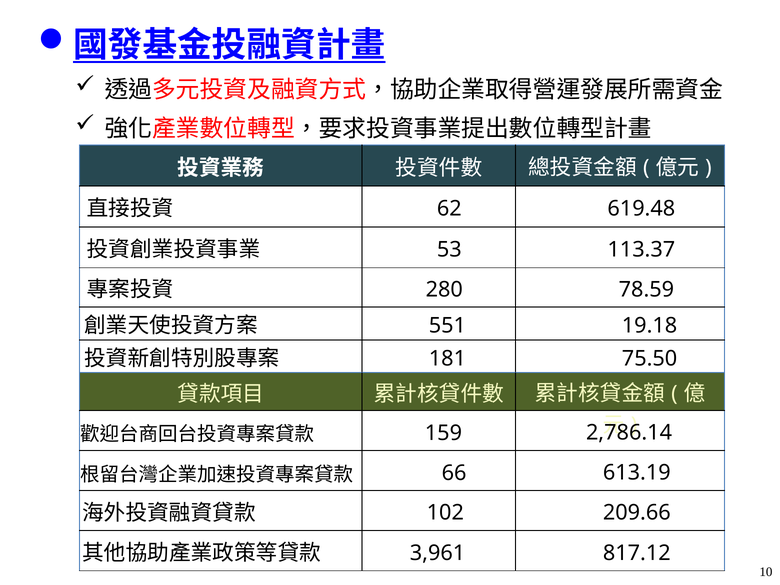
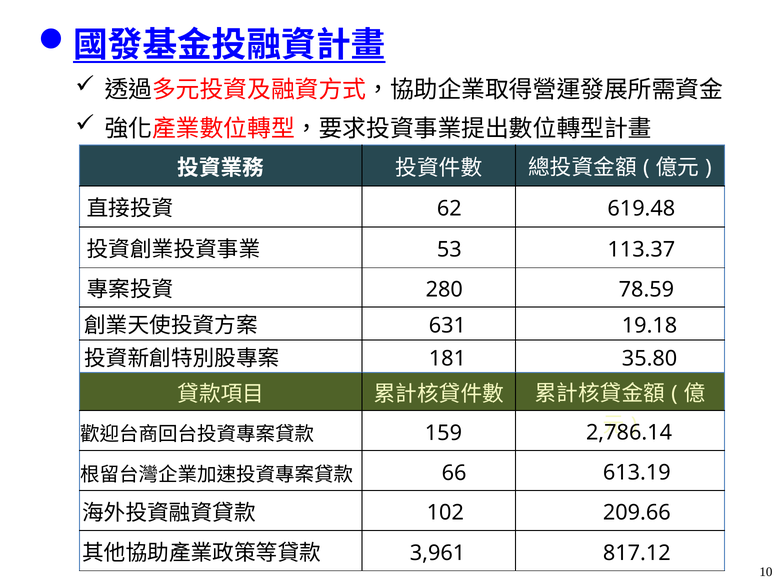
551: 551 -> 631
75.50: 75.50 -> 35.80
